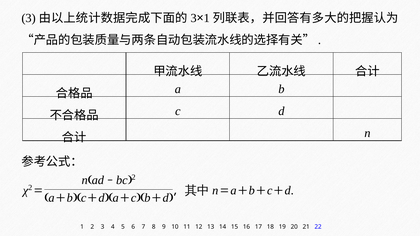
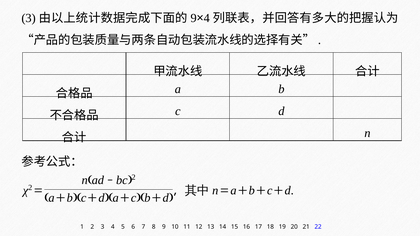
3 at (194, 18): 3 -> 9
1 at (207, 18): 1 -> 4
